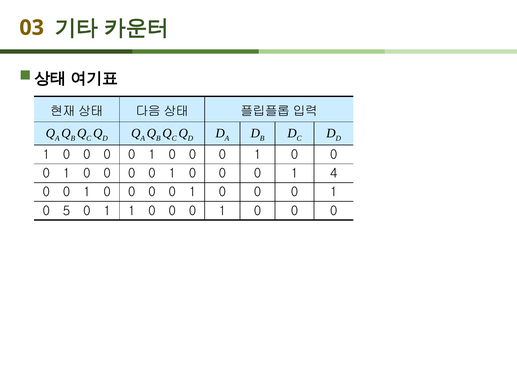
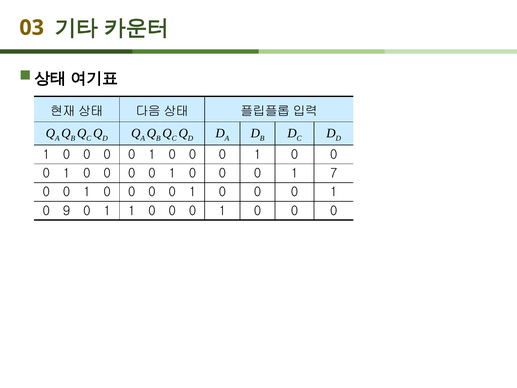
4: 4 -> 7
5: 5 -> 9
